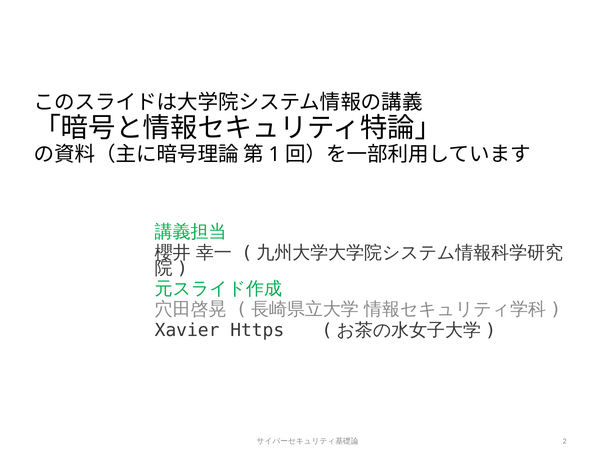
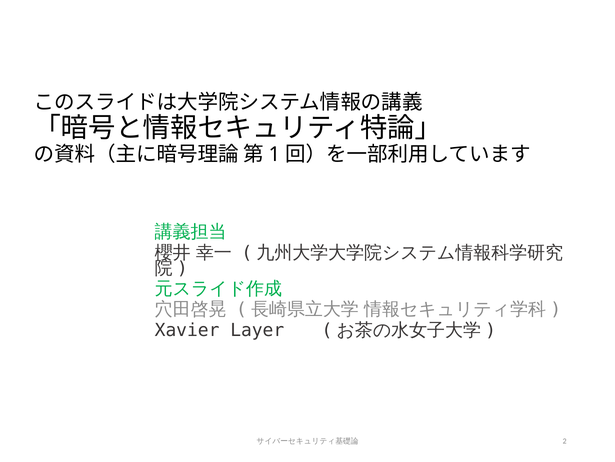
Https: Https -> Layer
